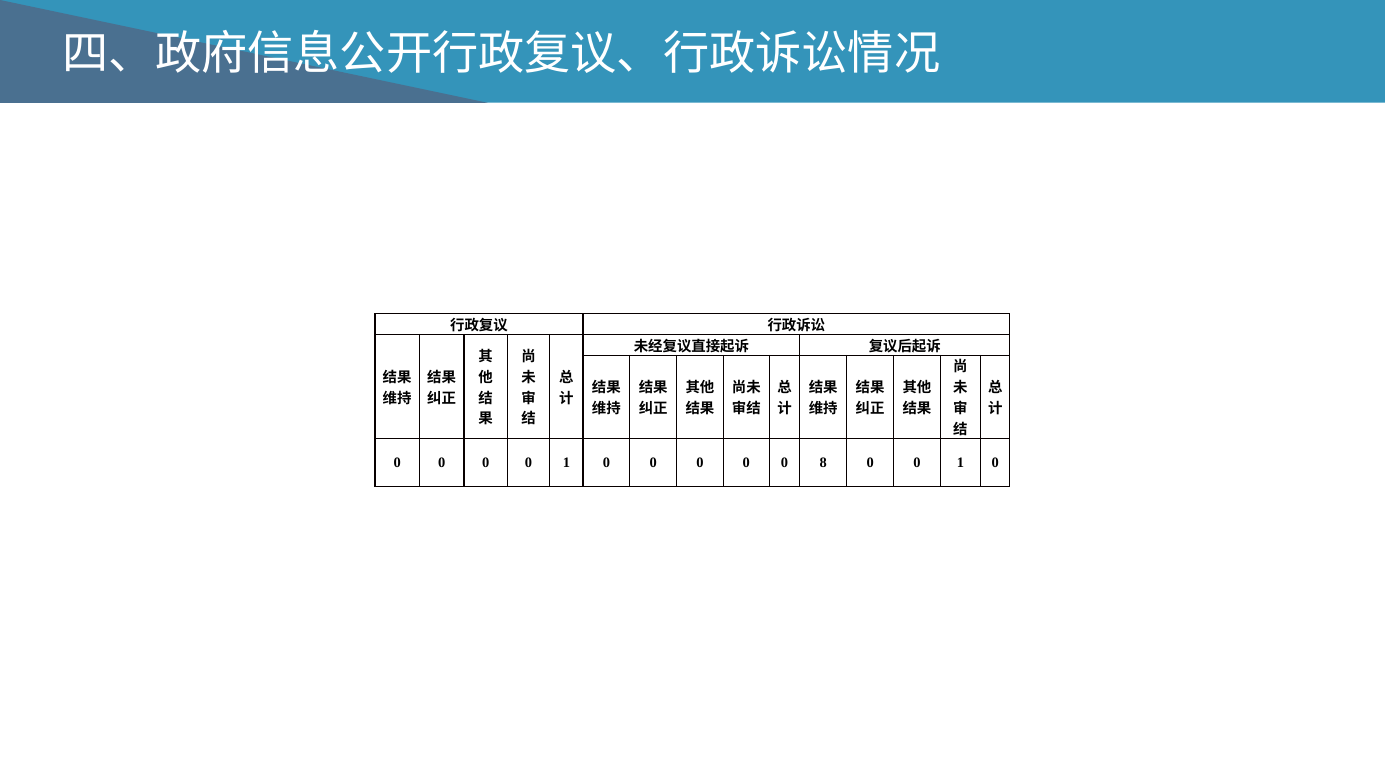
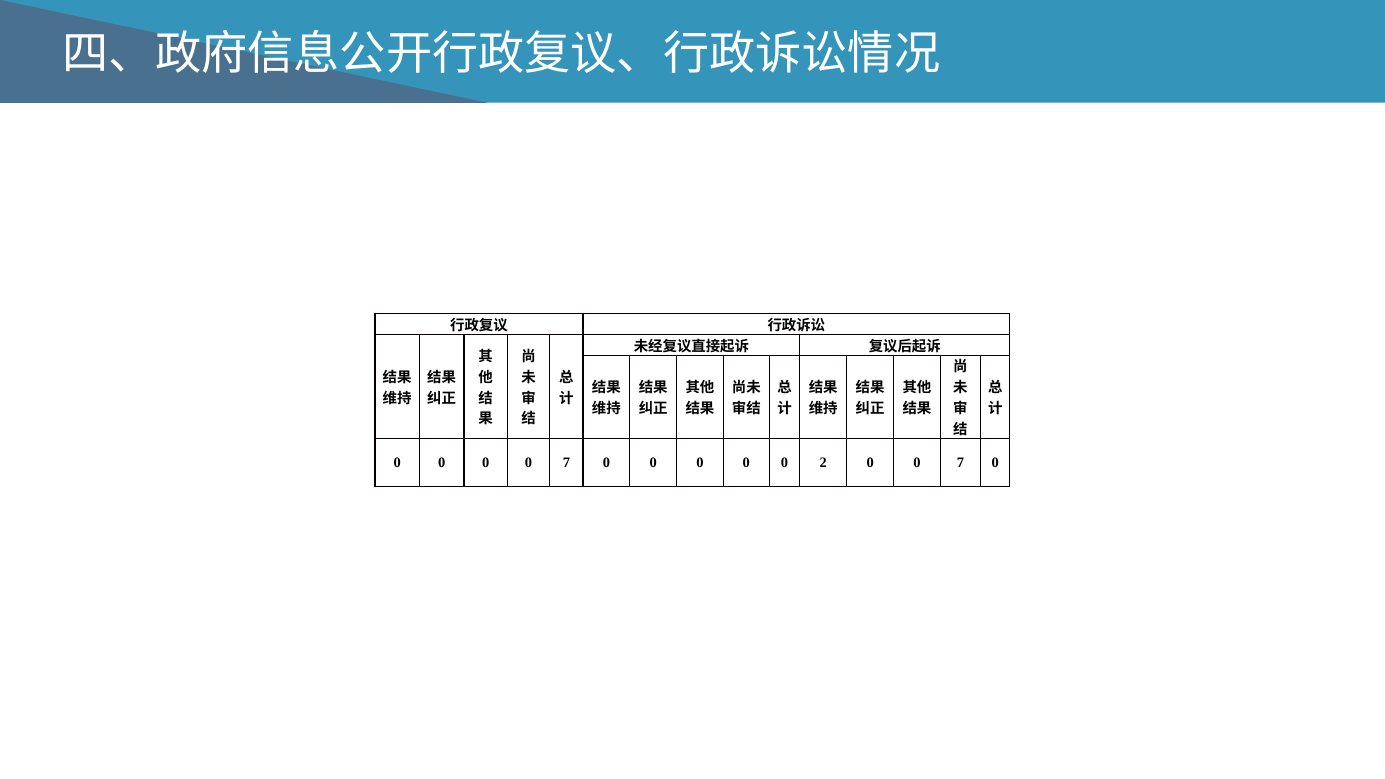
0 0 0 1: 1 -> 7
8: 8 -> 2
1 at (960, 462): 1 -> 7
